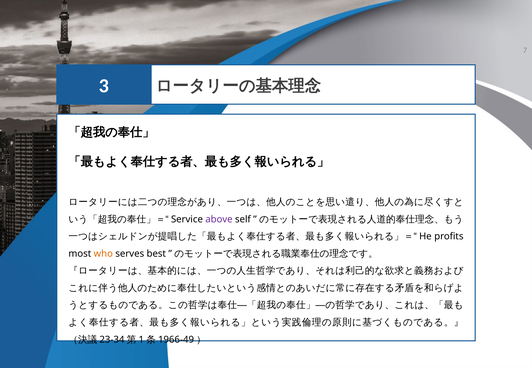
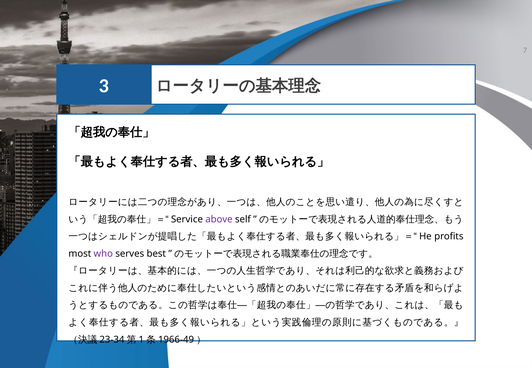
who colour: orange -> purple
